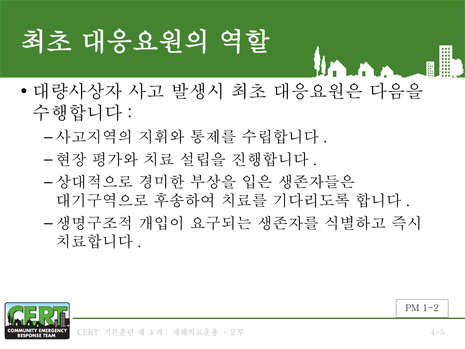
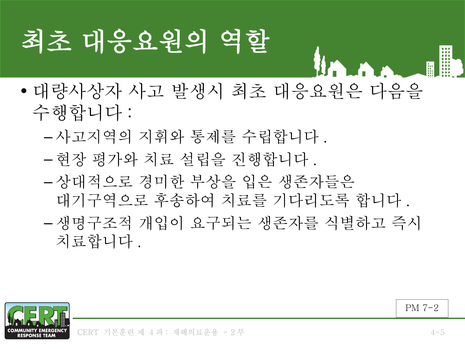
1-2: 1-2 -> 7-2
